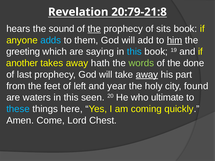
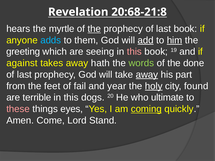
20:79-21:8: 20:79-21:8 -> 20:68-21:8
sound: sound -> myrtle
prophecy of sits: sits -> last
add underline: none -> present
saying: saying -> seeing
this at (134, 52) colour: light blue -> pink
another: another -> against
left: left -> fail
holy underline: none -> present
waters: waters -> terrible
seen: seen -> dogs
these colour: light blue -> pink
here: here -> eyes
coming underline: none -> present
Chest: Chest -> Stand
